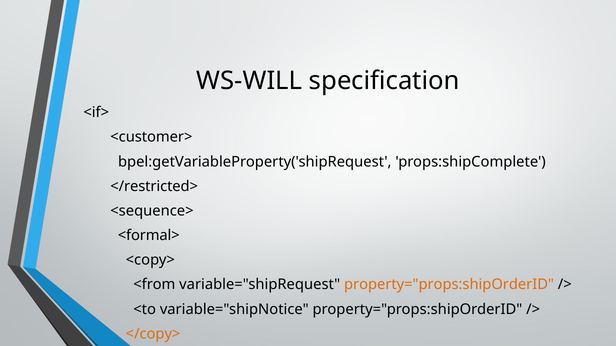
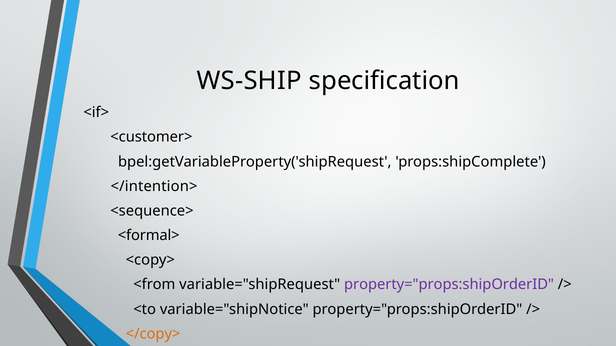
WS-WILL: WS-WILL -> WS-SHIP
</restricted>: </restricted> -> </intention>
property="props:shipOrderID at (449, 285) colour: orange -> purple
